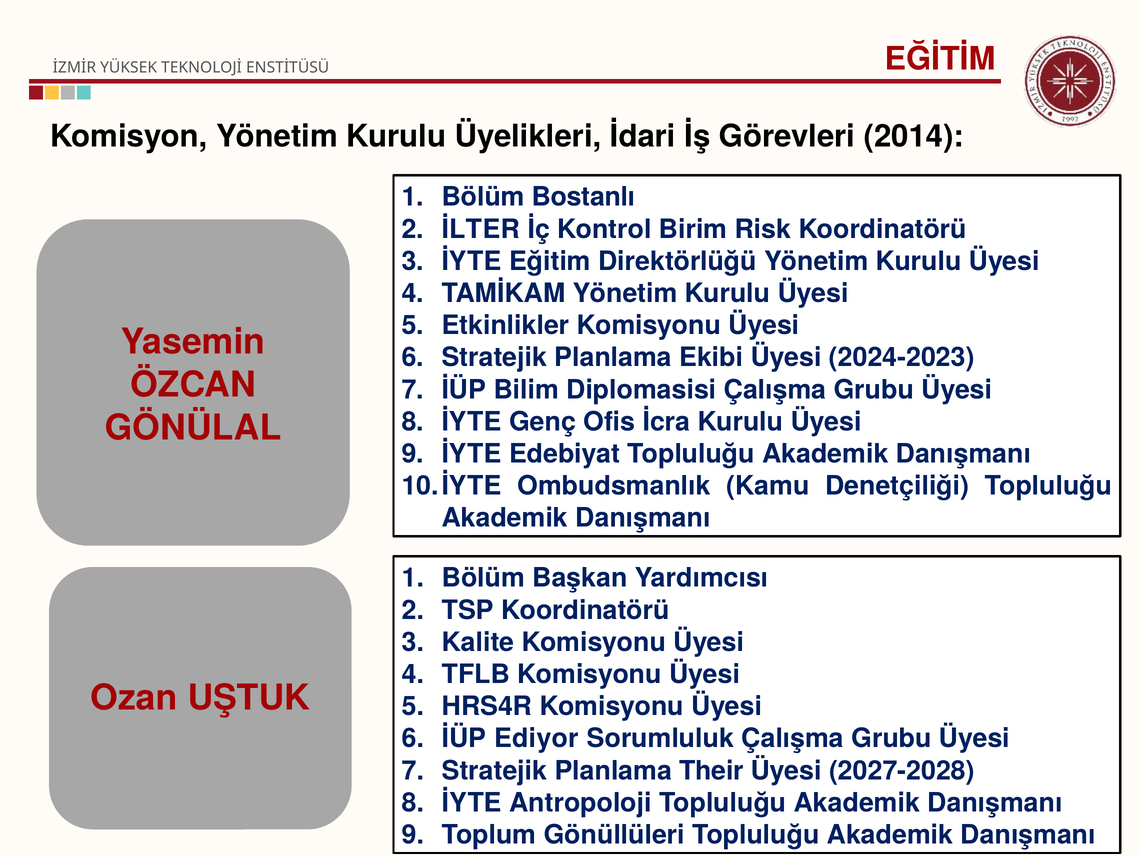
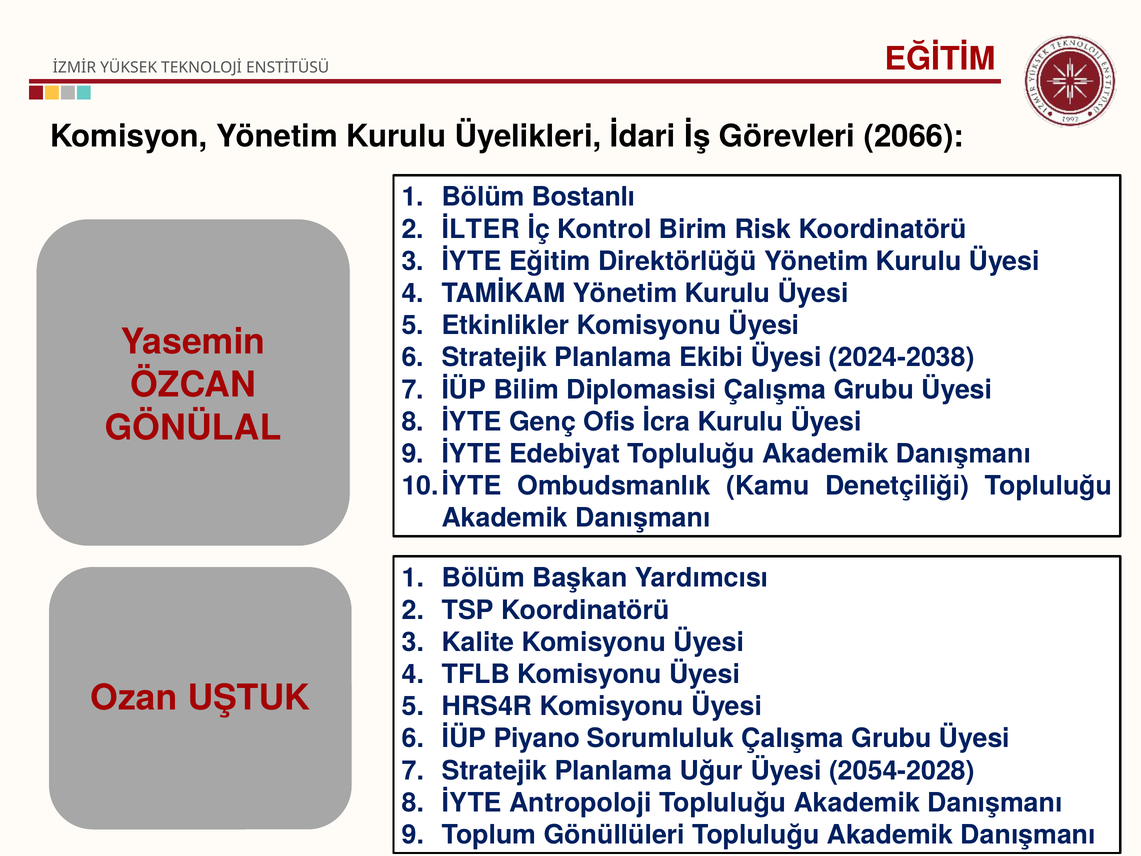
2014: 2014 -> 2066
2024-2023: 2024-2023 -> 2024-2038
Ediyor: Ediyor -> Piyano
Their: Their -> Uğur
2027-2028: 2027-2028 -> 2054-2028
